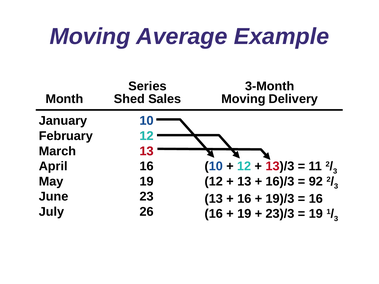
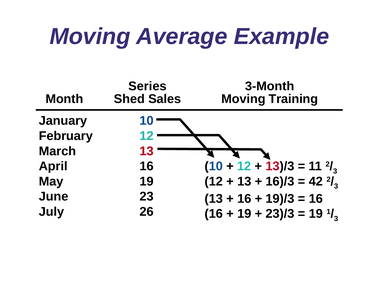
Delivery: Delivery -> Training
92: 92 -> 42
